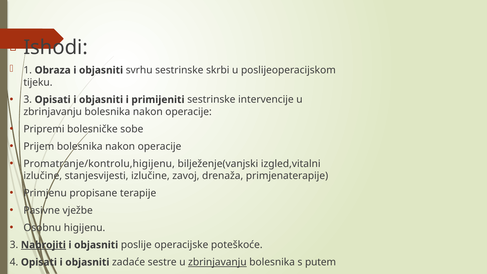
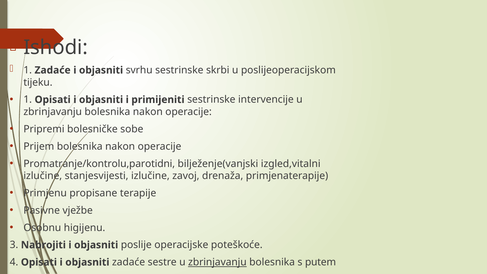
1 Obraza: Obraza -> Zadaće
3 at (28, 100): 3 -> 1
Promatranje/kontrolu,higijenu: Promatranje/kontrolu,higijenu -> Promatranje/kontrolu,parotidni
Nabrojiti underline: present -> none
